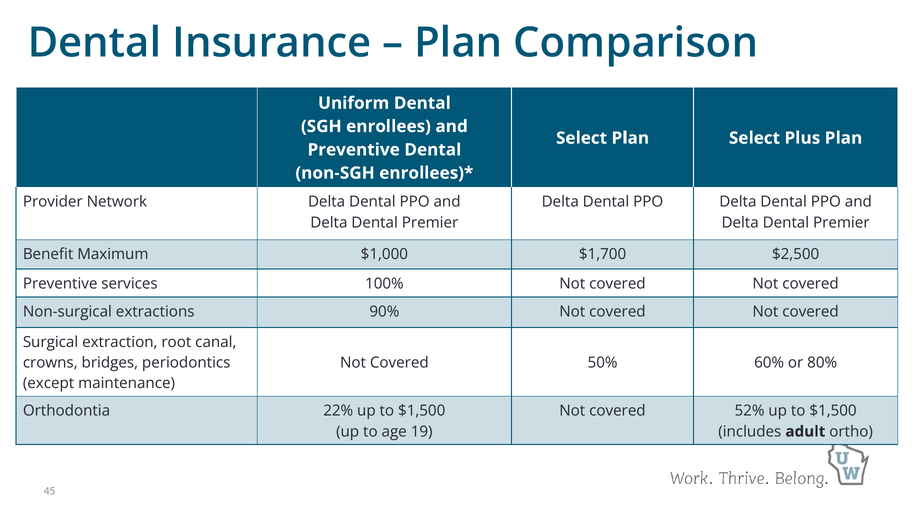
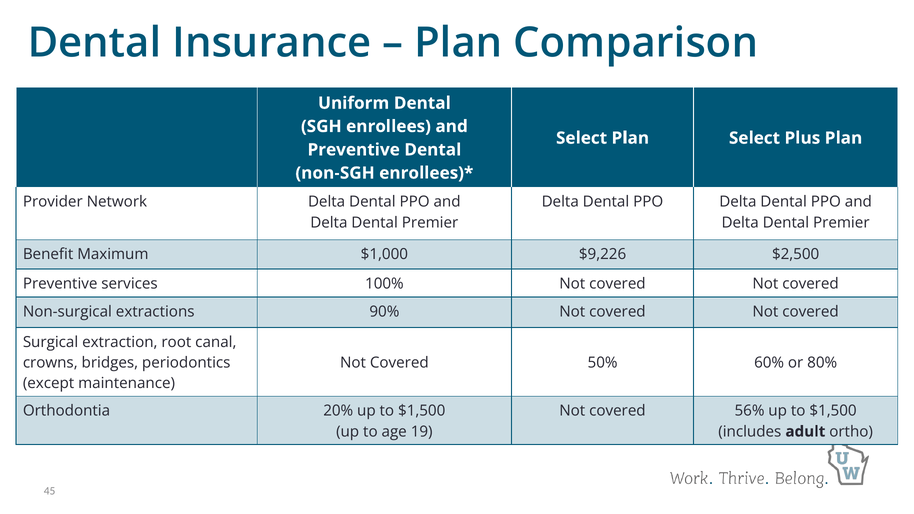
$1,700: $1,700 -> $9,226
22%: 22% -> 20%
52%: 52% -> 56%
